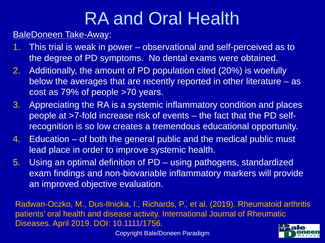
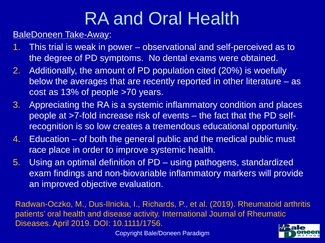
79%: 79% -> 13%
lead: lead -> race
